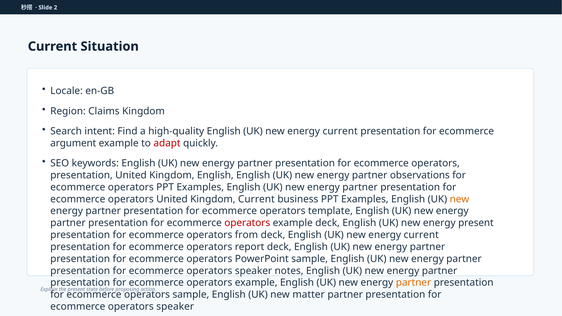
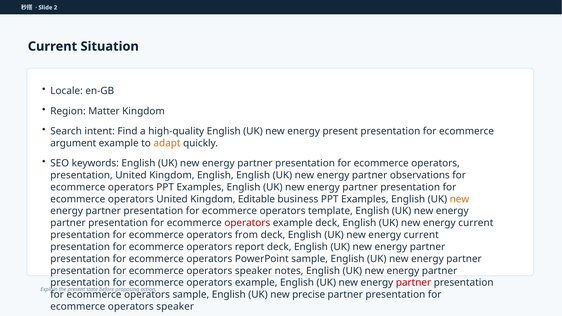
Claims: Claims -> Matter
current at (340, 131): current -> present
adapt colour: red -> orange
Kingdom Current: Current -> Editable
present at (476, 223): present -> current
partner at (413, 283) colour: orange -> red
matter: matter -> precise
